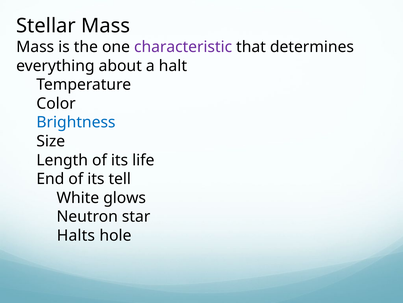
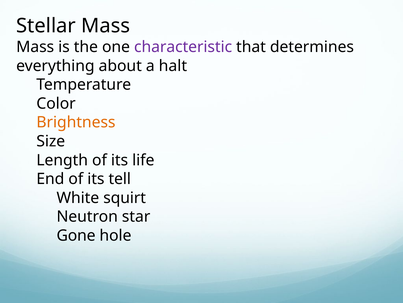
Brightness colour: blue -> orange
glows: glows -> squirt
Halts: Halts -> Gone
